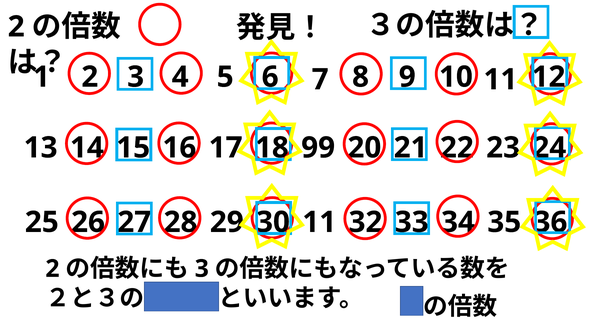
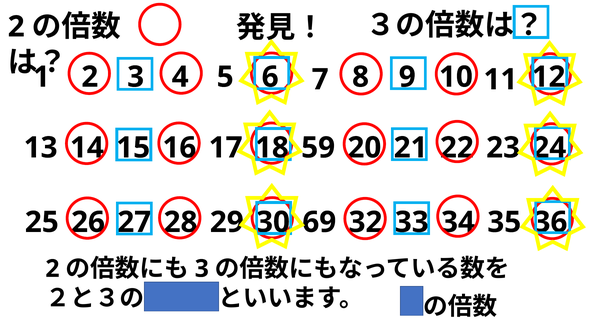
99: 99 -> 59
11 at (319, 223): 11 -> 69
